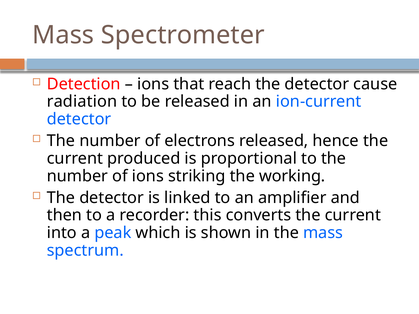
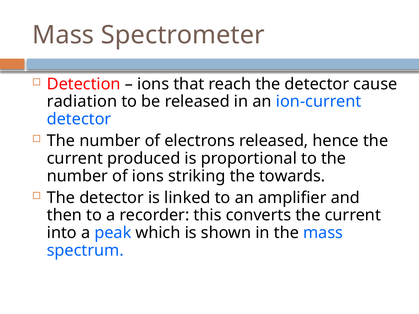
working: working -> towards
